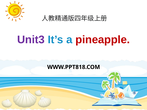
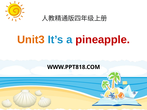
Unit3 colour: purple -> orange
